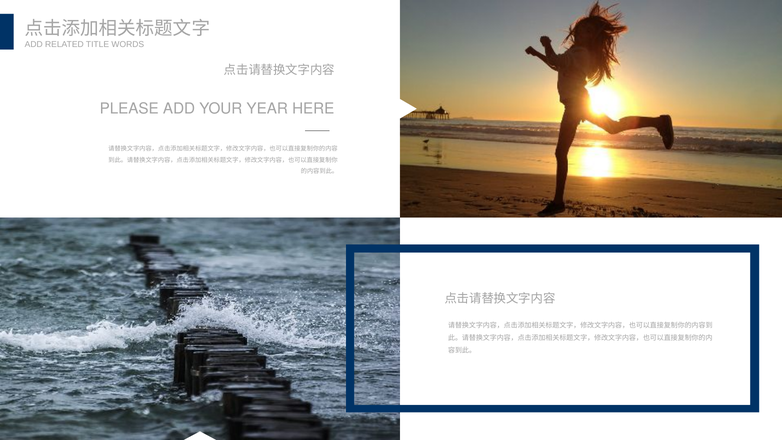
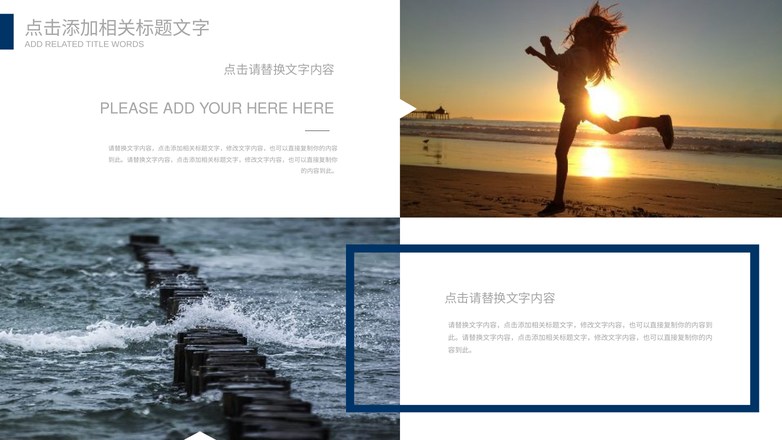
YOUR YEAR: YEAR -> HERE
